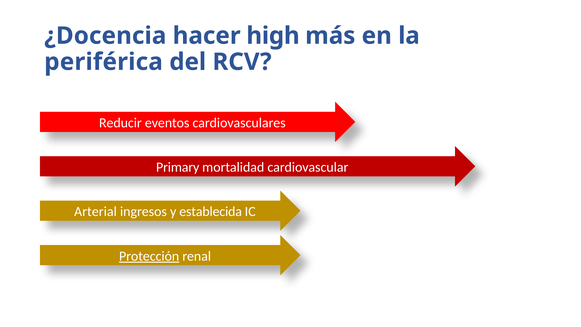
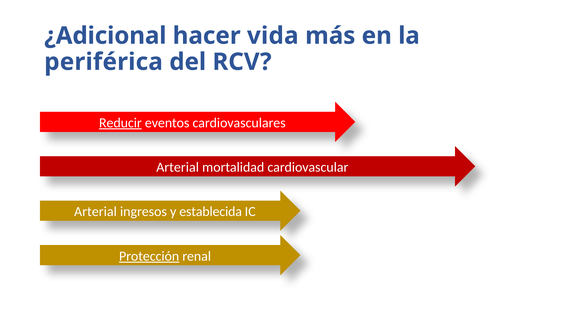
¿Docencia: ¿Docencia -> ¿Adicional
high: high -> vida
Reducir underline: none -> present
Primary at (178, 167): Primary -> Arterial
